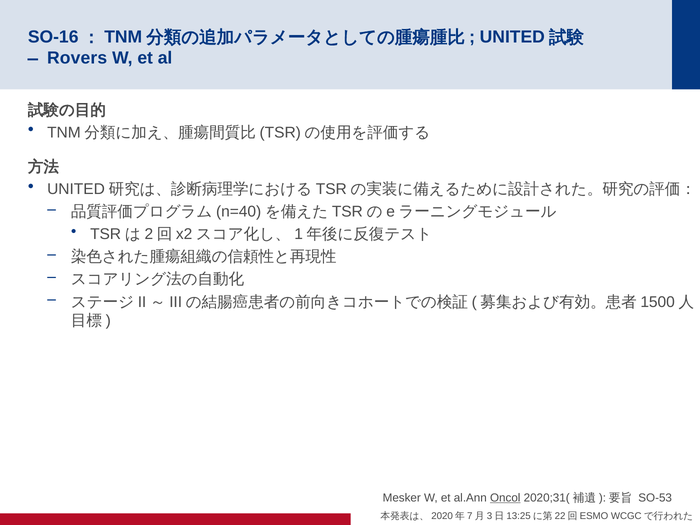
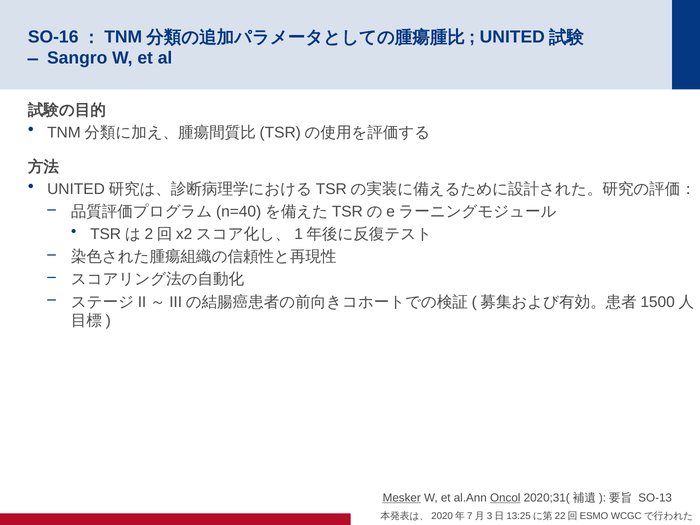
Rovers: Rovers -> Sangro
Mesker underline: none -> present
SO-53: SO-53 -> SO-13
